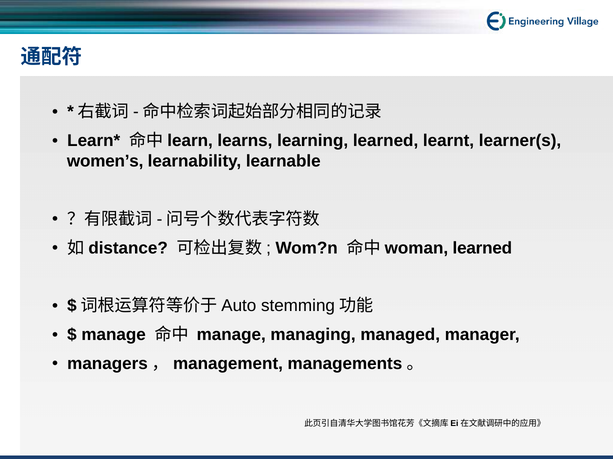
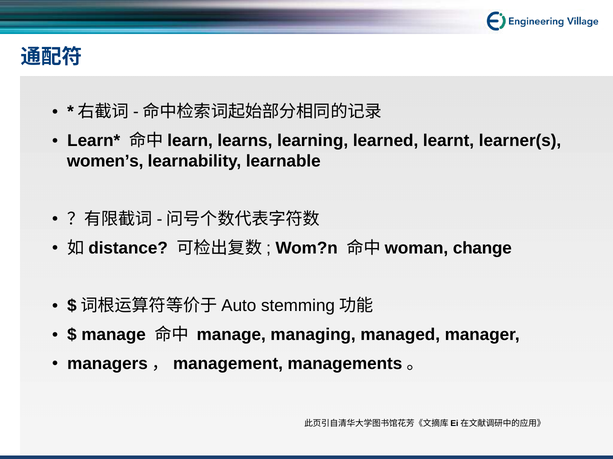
learned at (482, 248): learned -> change
